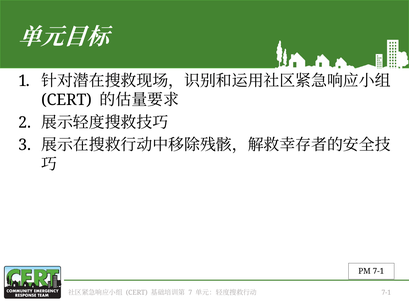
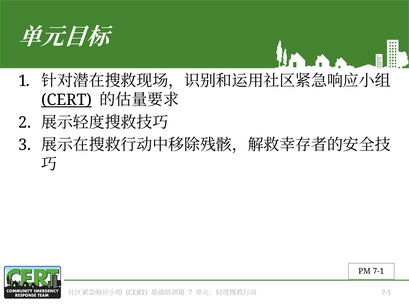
CERT at (66, 100) underline: none -> present
